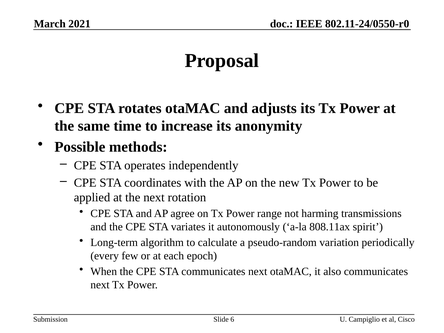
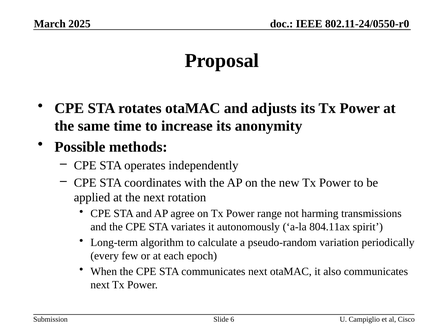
2021: 2021 -> 2025
808.11ax: 808.11ax -> 804.11ax
